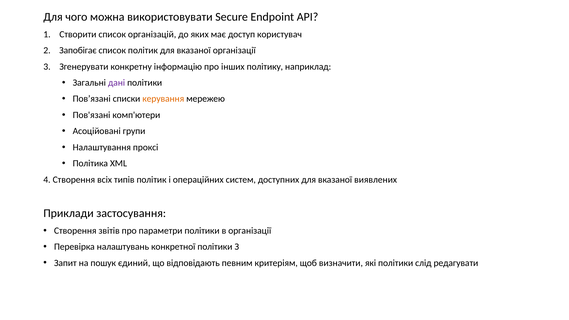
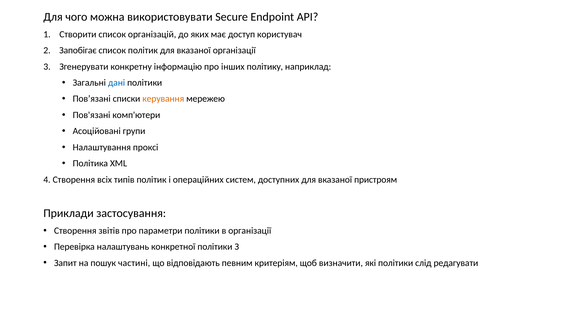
дані colour: purple -> blue
виявлених: виявлених -> пристроям
єдиний: єдиний -> частині
